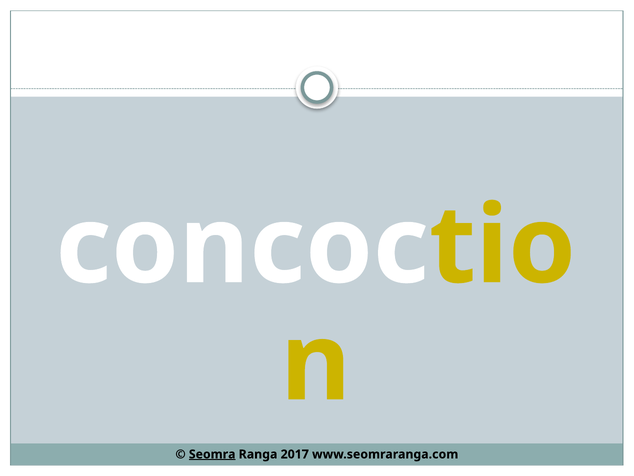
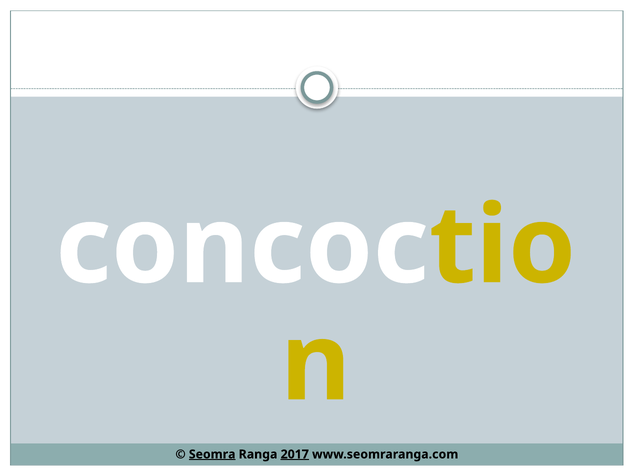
2017 underline: none -> present
